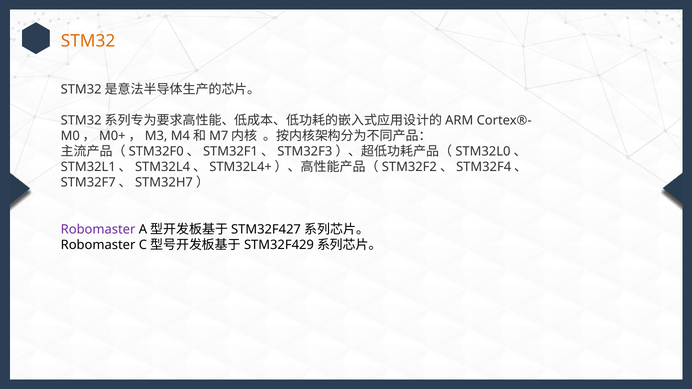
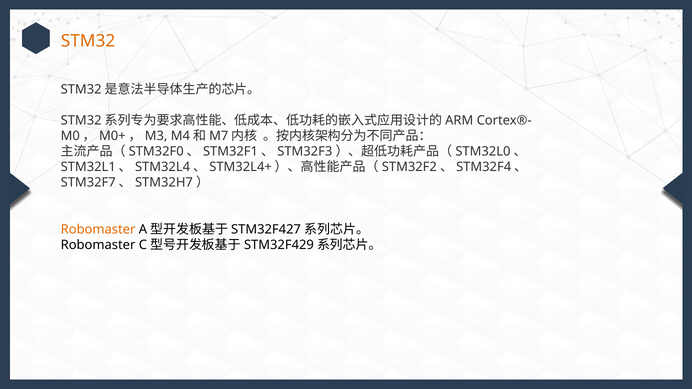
Robomaster at (98, 229) colour: purple -> orange
